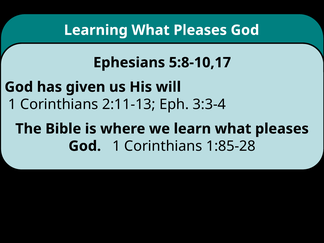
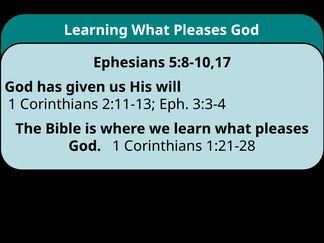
1:85-28: 1:85-28 -> 1:21-28
